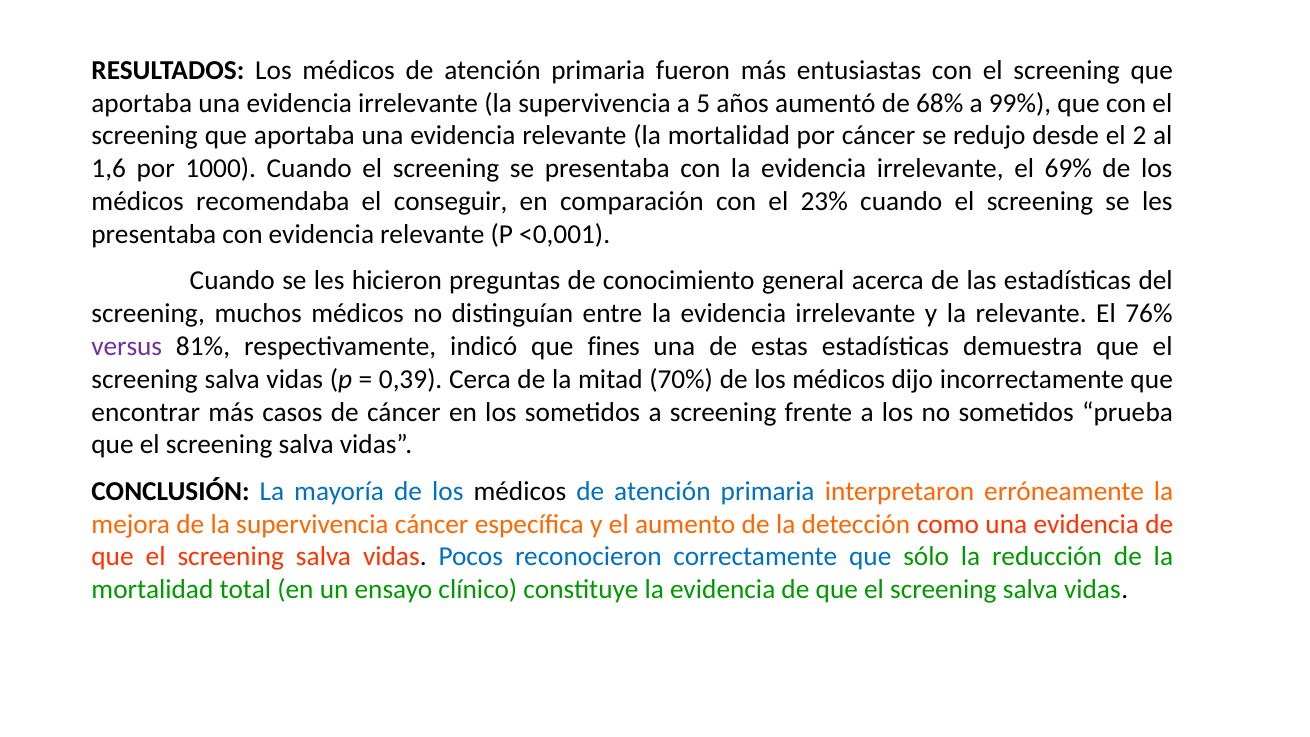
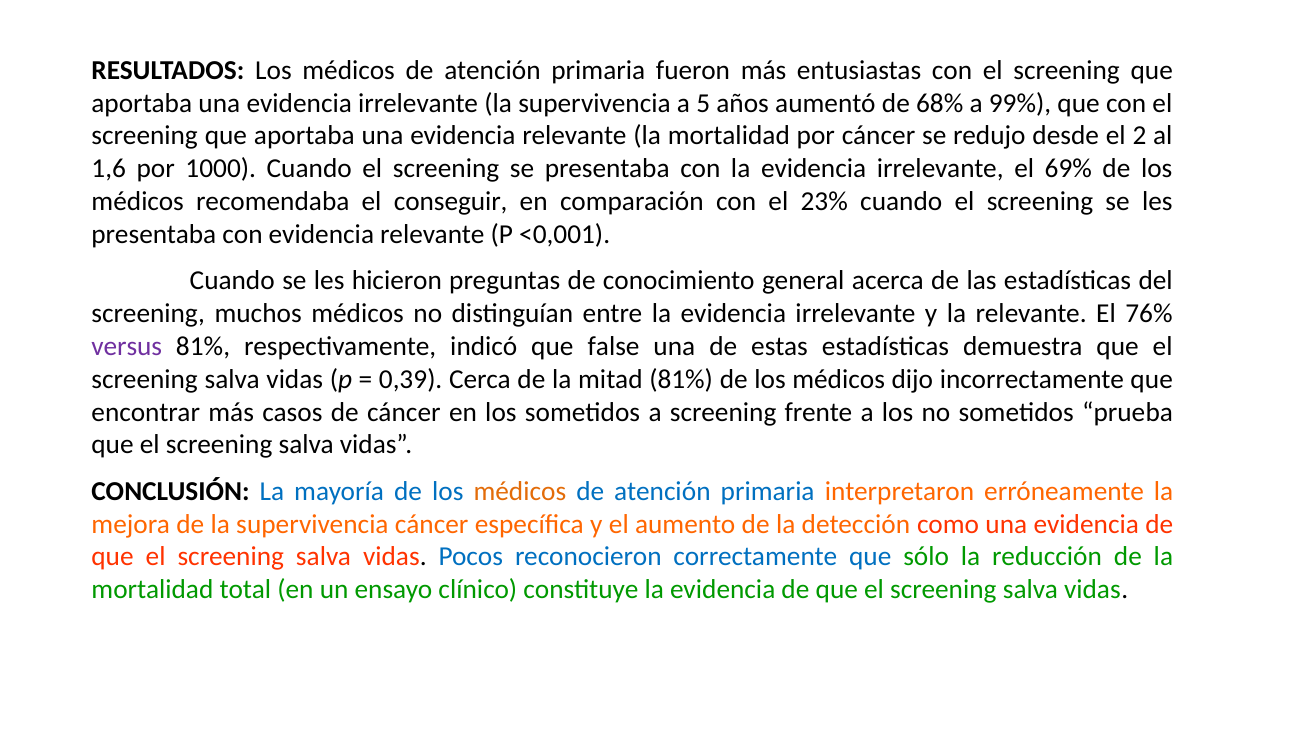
fines: fines -> false
mitad 70%: 70% -> 81%
médicos at (520, 491) colour: black -> orange
